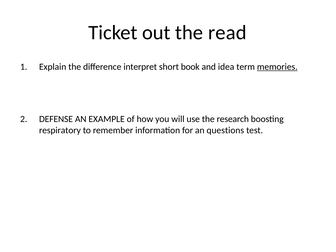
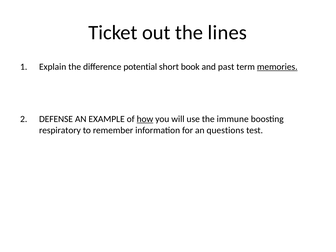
read: read -> lines
interpret: interpret -> potential
idea: idea -> past
how underline: none -> present
research: research -> immune
